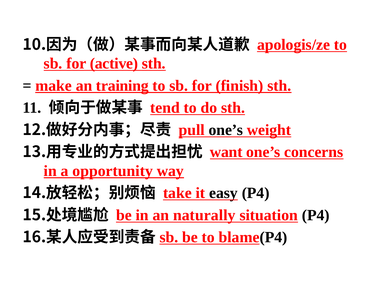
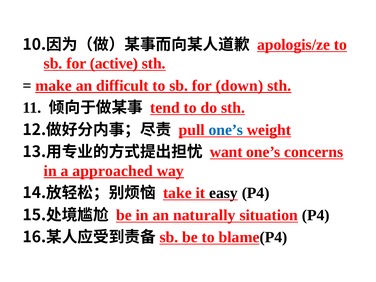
training: training -> difficult
finish: finish -> down
one’s at (226, 130) colour: black -> blue
opportunity: opportunity -> approached
